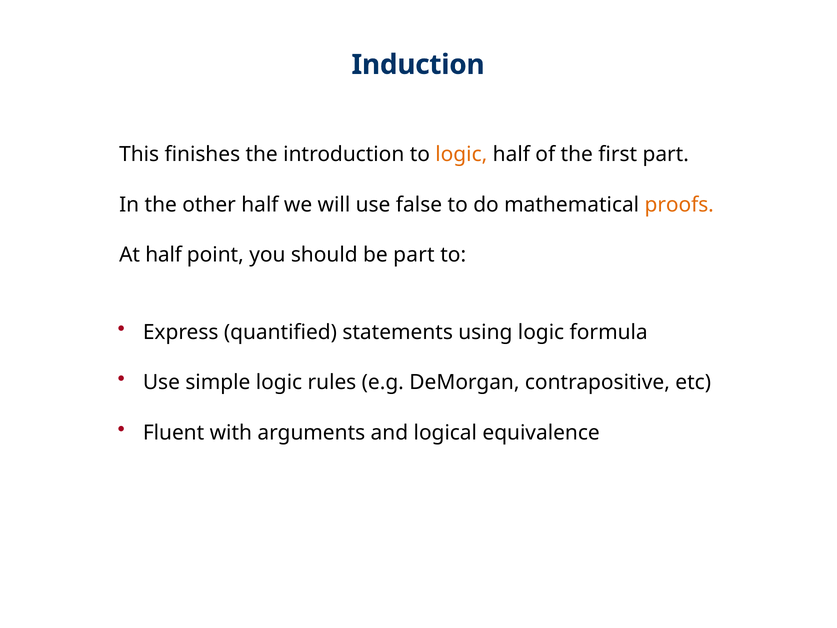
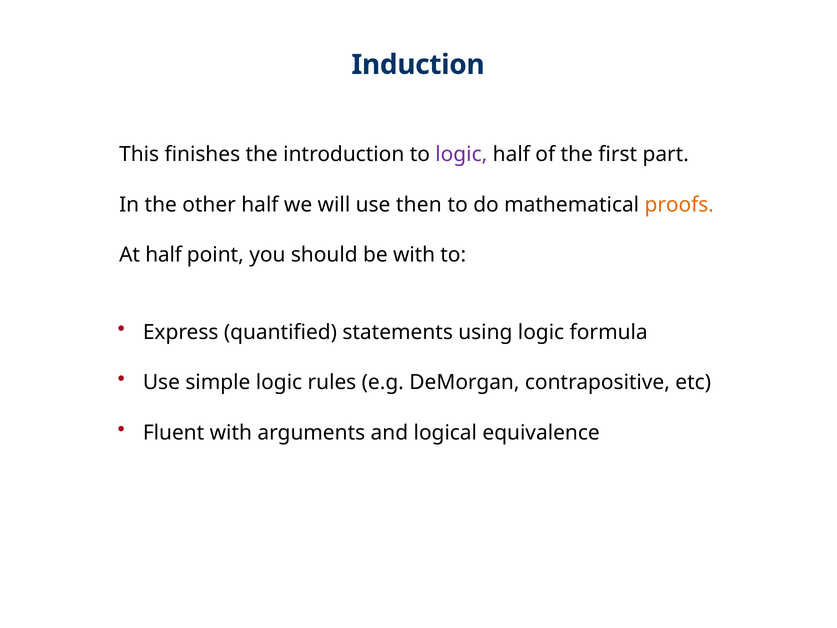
logic at (461, 154) colour: orange -> purple
false: false -> then
be part: part -> with
